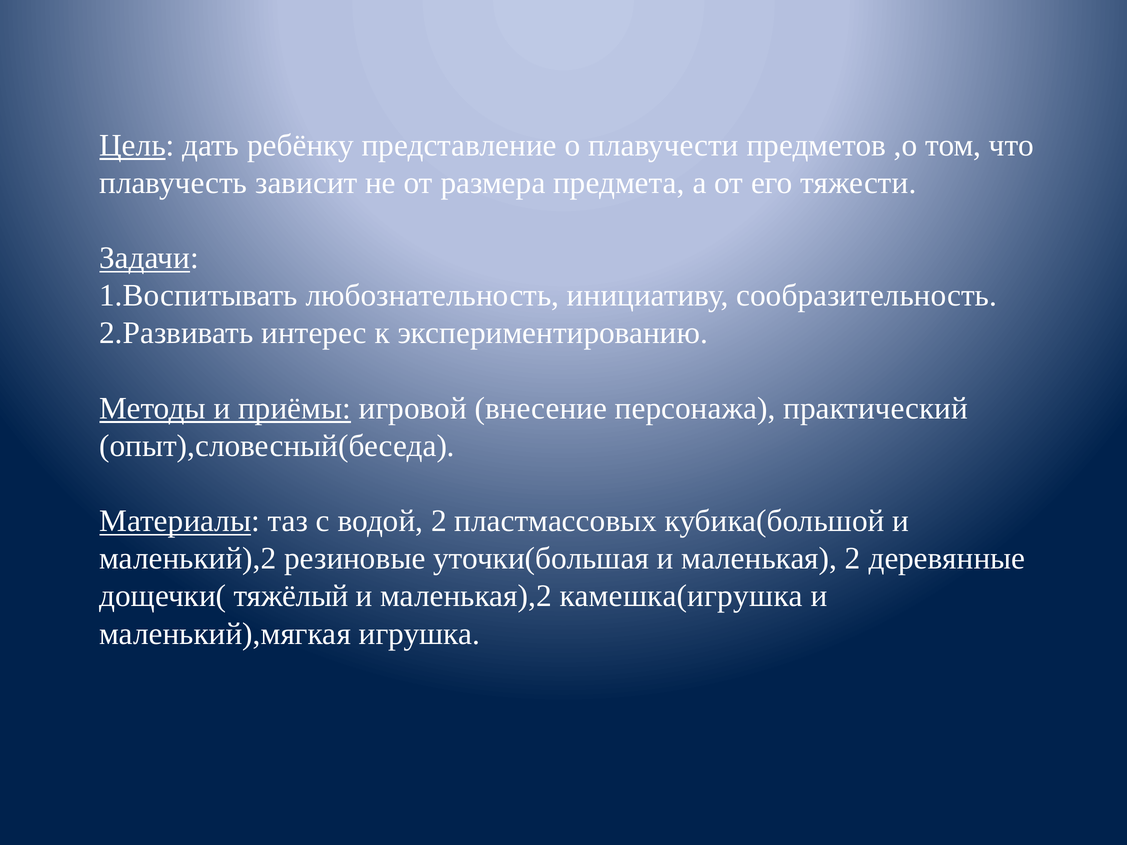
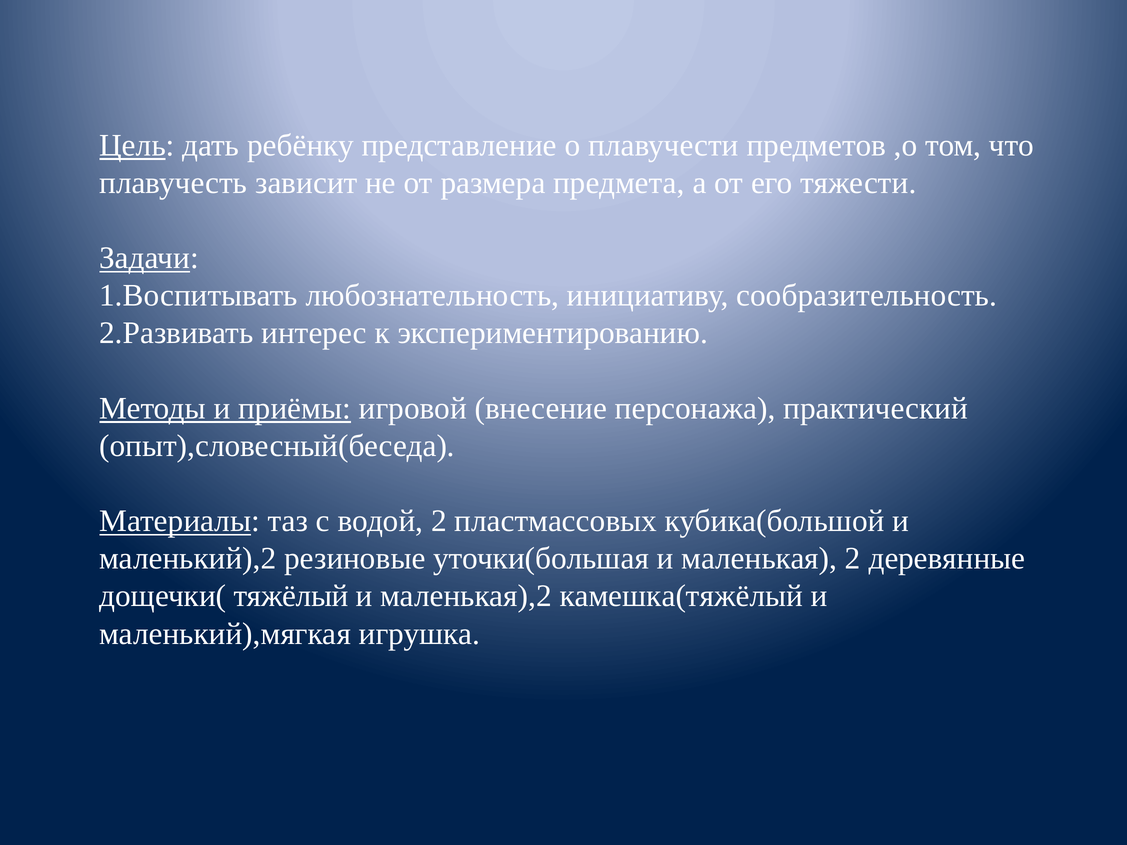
камешка(игрушка: камешка(игрушка -> камешка(тяжёлый
